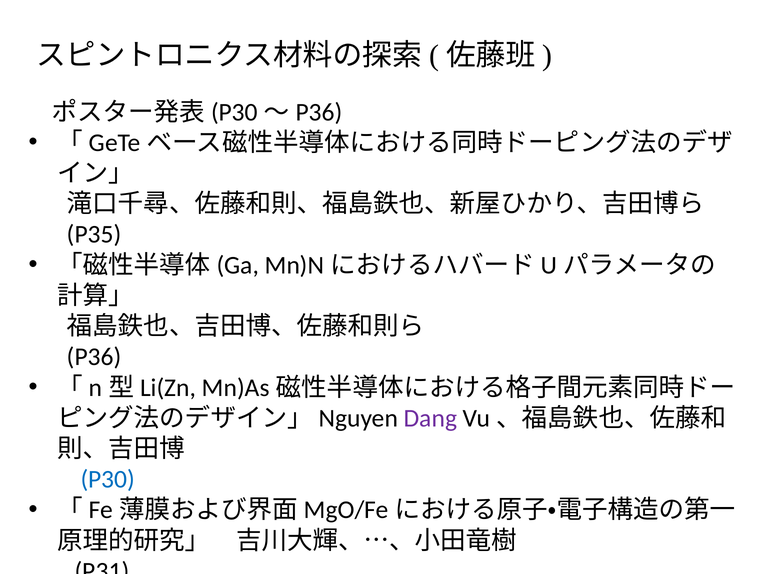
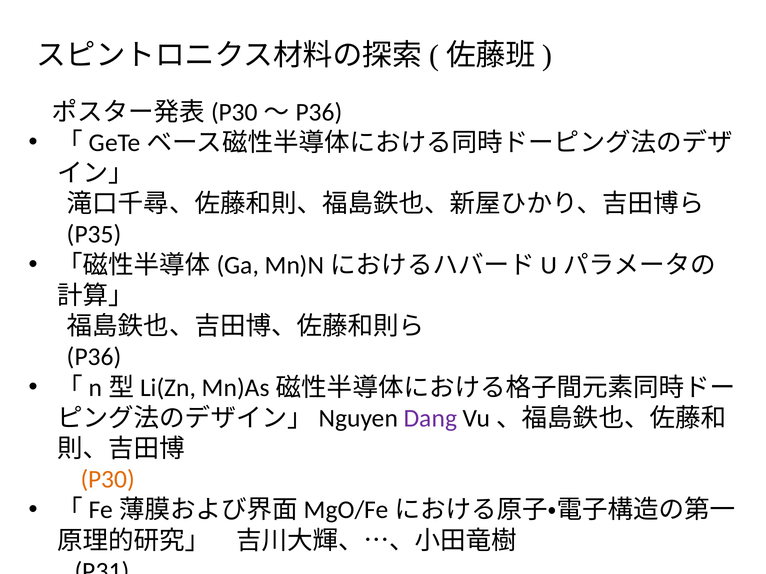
P30 colour: blue -> orange
